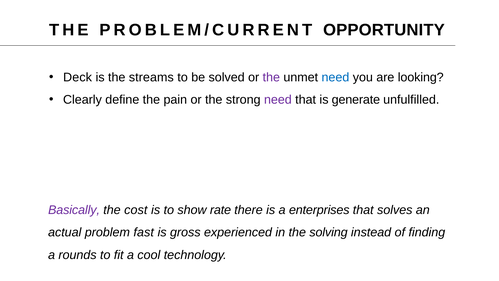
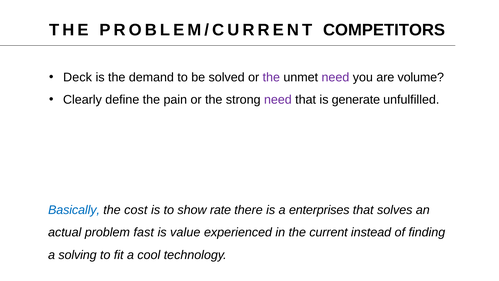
OPPORTUNITY: OPPORTUNITY -> COMPETITORS
streams: streams -> demand
need at (335, 77) colour: blue -> purple
looking: looking -> volume
Basically colour: purple -> blue
gross: gross -> value
solving: solving -> current
rounds: rounds -> solving
